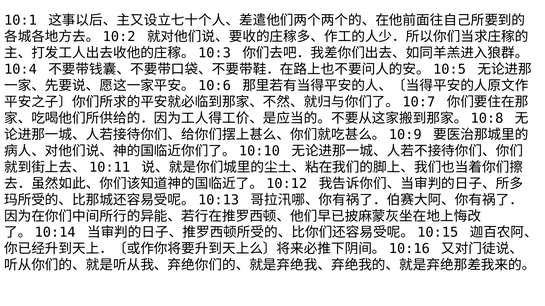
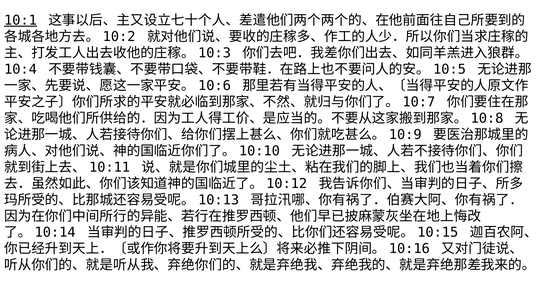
10:1 underline: none -> present
